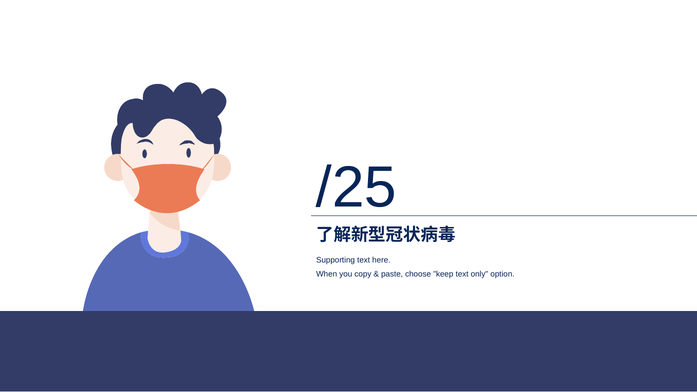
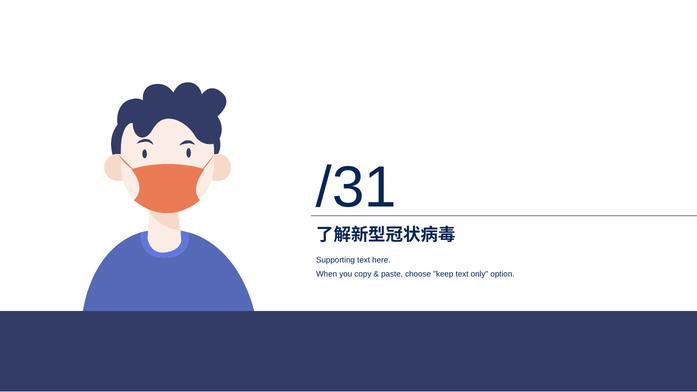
/25: /25 -> /31
